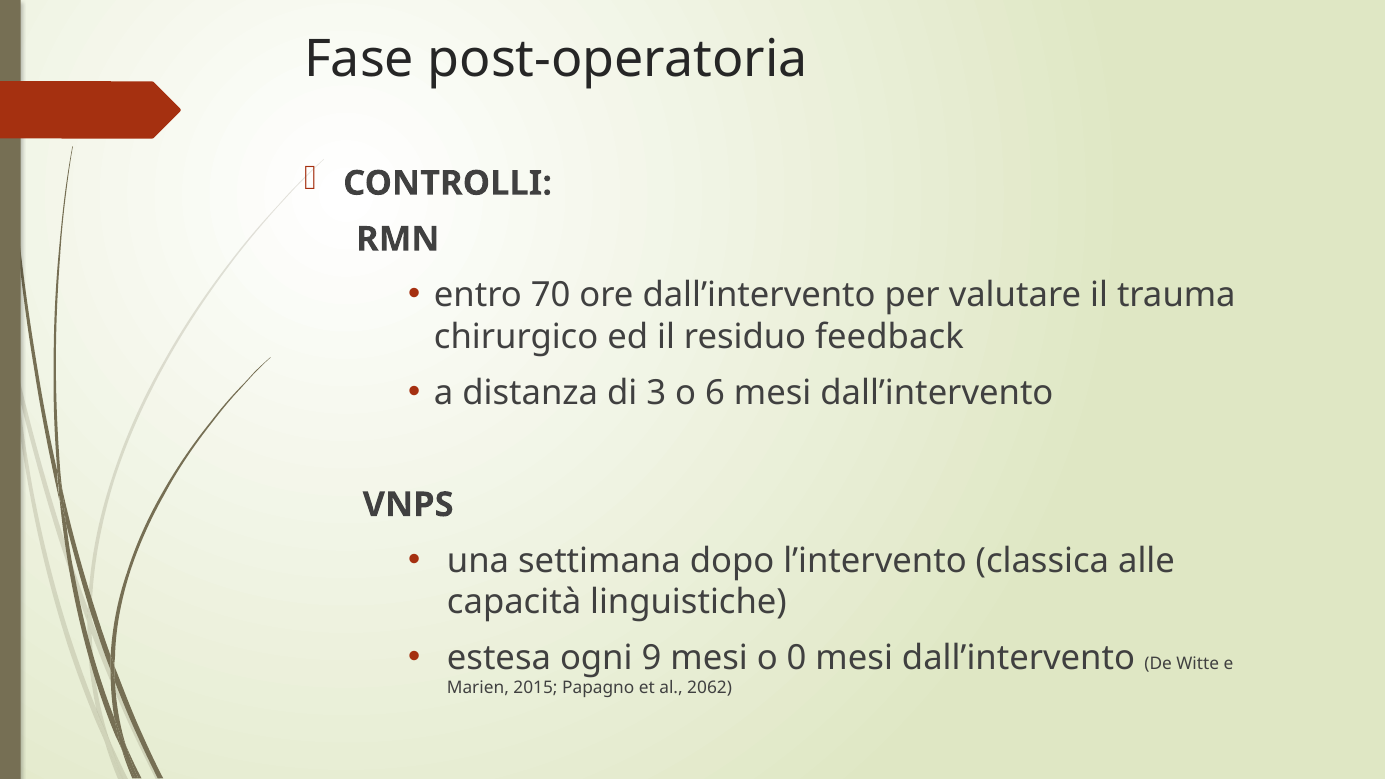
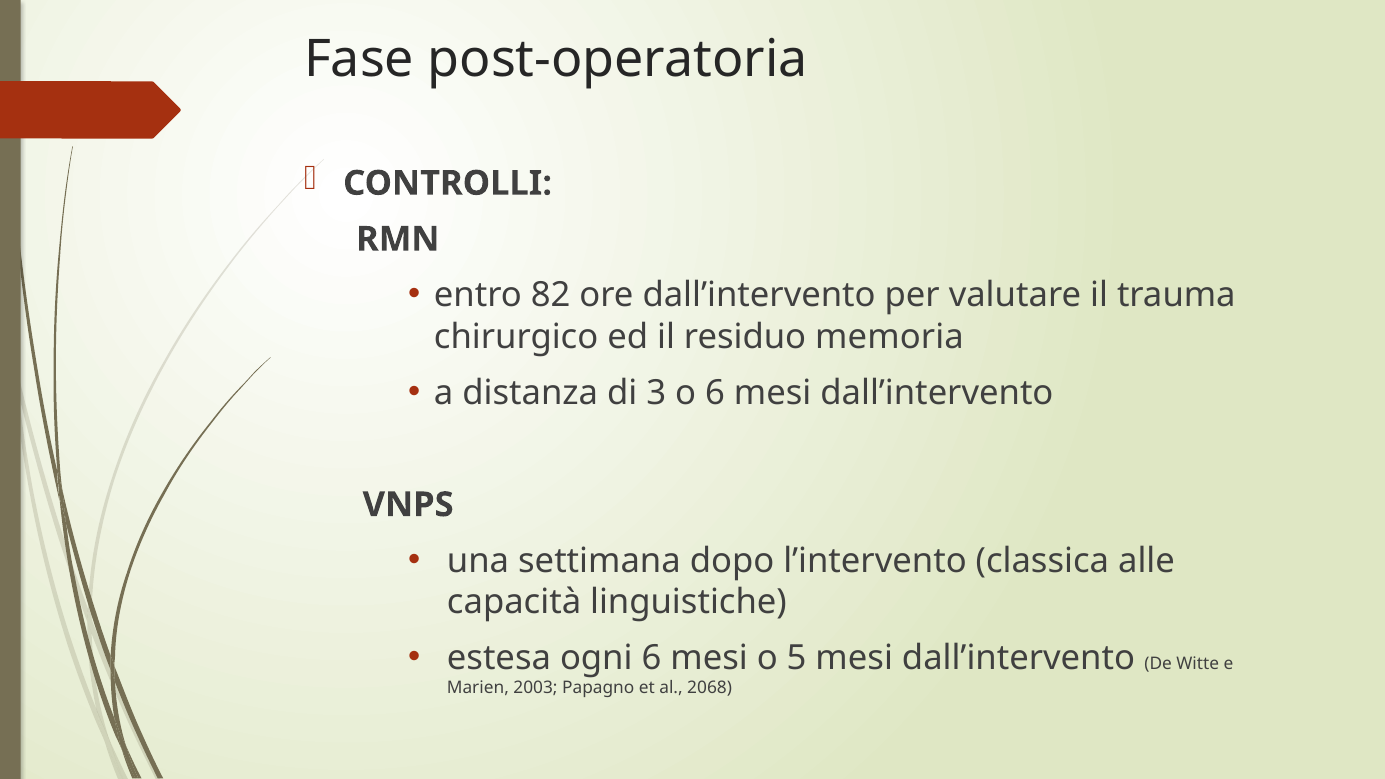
70: 70 -> 82
feedback: feedback -> memoria
ogni 9: 9 -> 6
0: 0 -> 5
2015: 2015 -> 2003
2062: 2062 -> 2068
